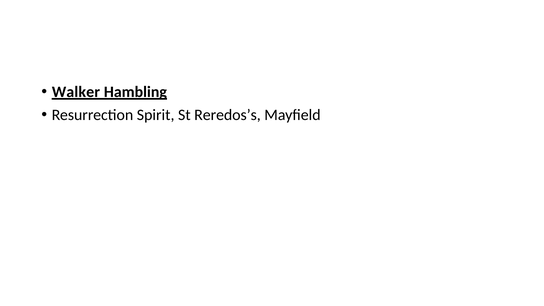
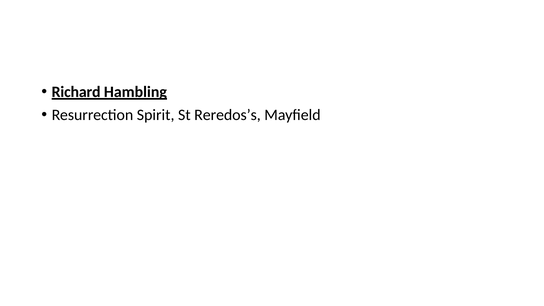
Walker: Walker -> Richard
